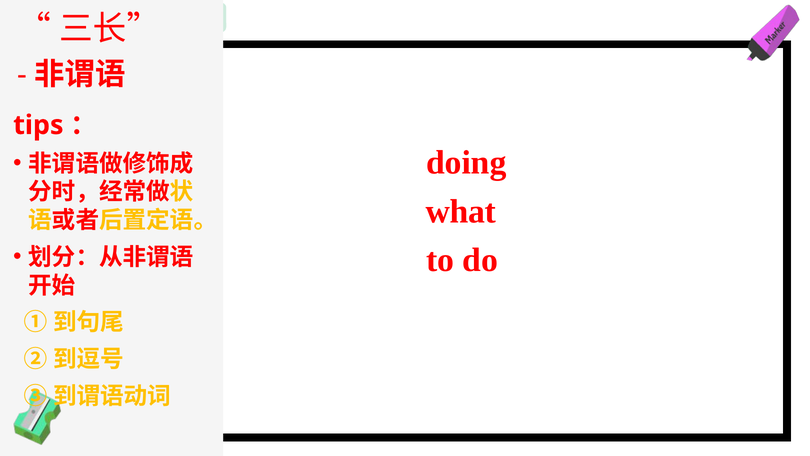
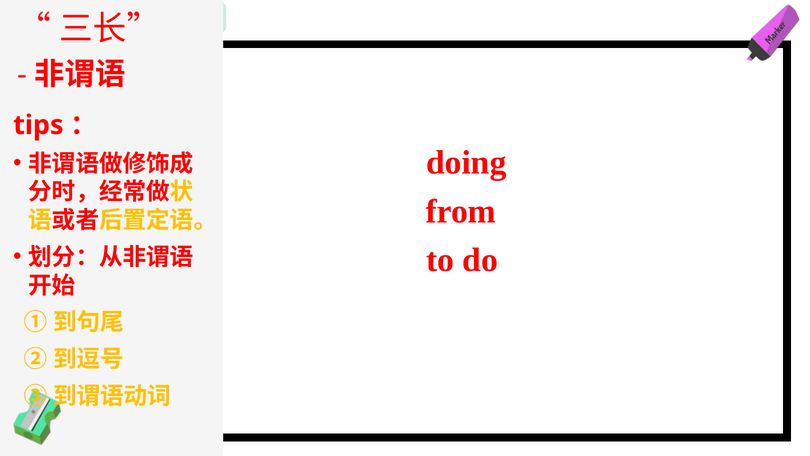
what: what -> from
